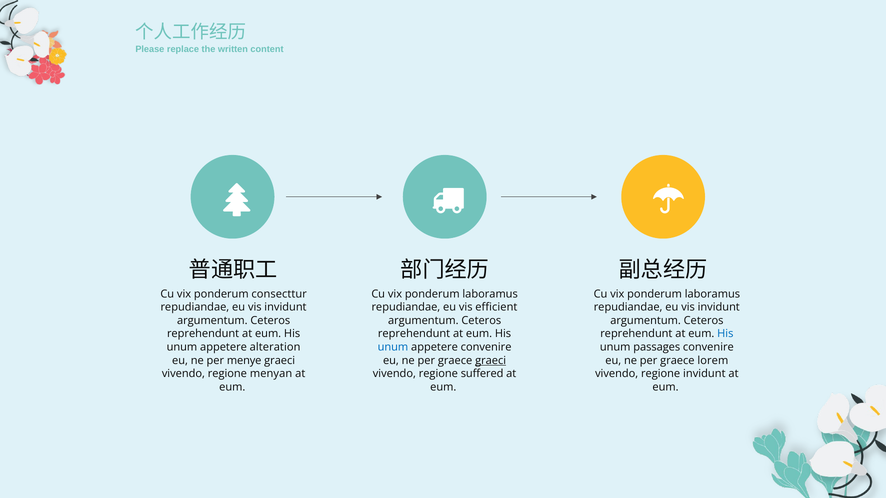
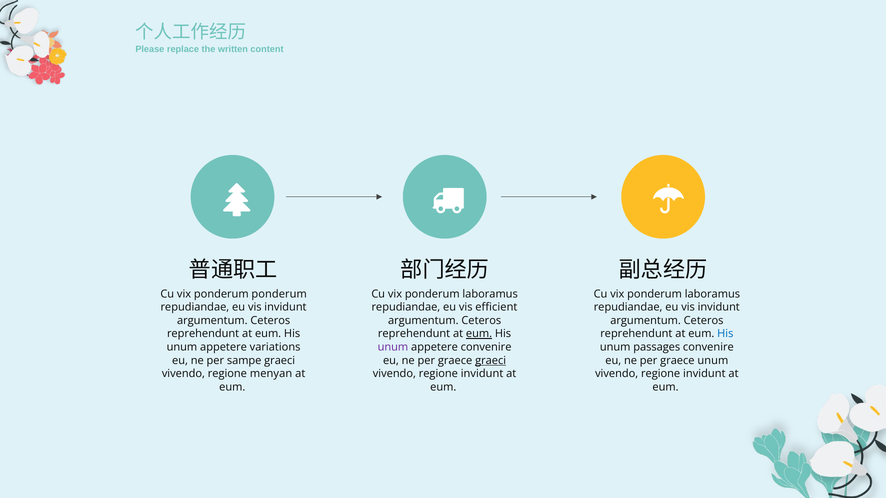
ponderum consecttur: consecttur -> ponderum
eum at (479, 334) underline: none -> present
alteration: alteration -> variations
unum at (393, 347) colour: blue -> purple
menye: menye -> sampe
graece lorem: lorem -> unum
suffered at (482, 374): suffered -> invidunt
